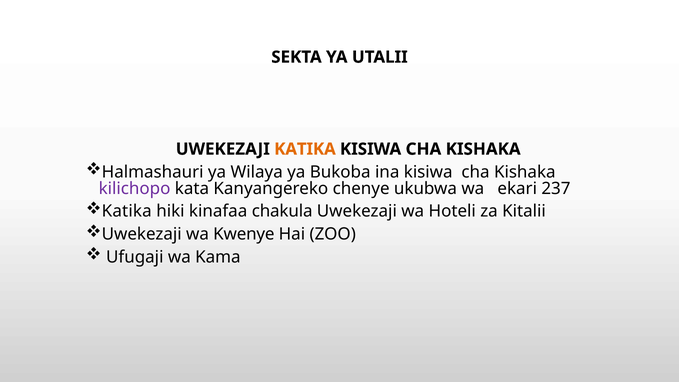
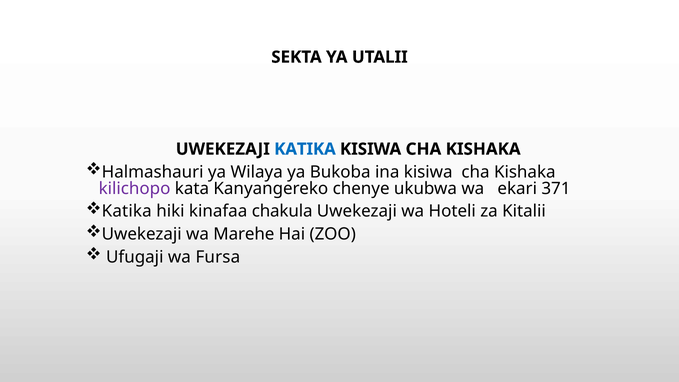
KATIKA at (305, 149) colour: orange -> blue
237: 237 -> 371
Kwenye: Kwenye -> Marehe
Kama: Kama -> Fursa
